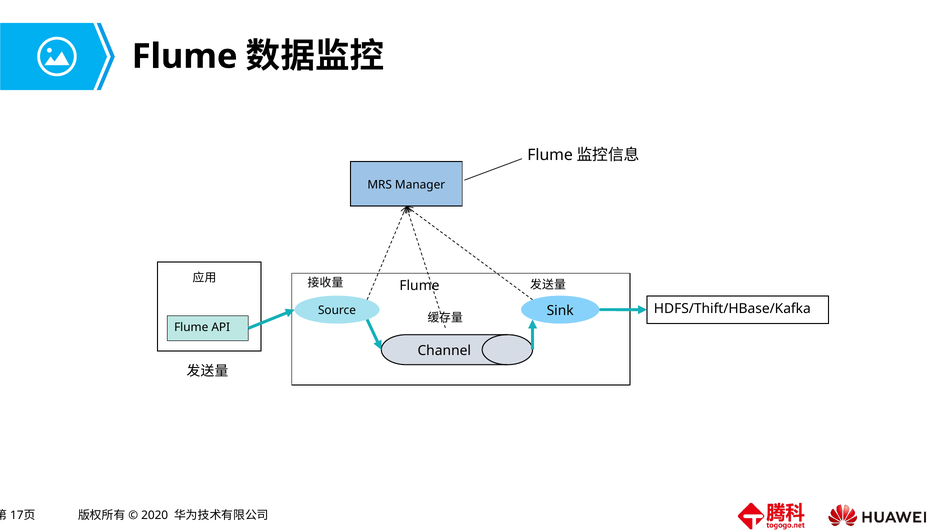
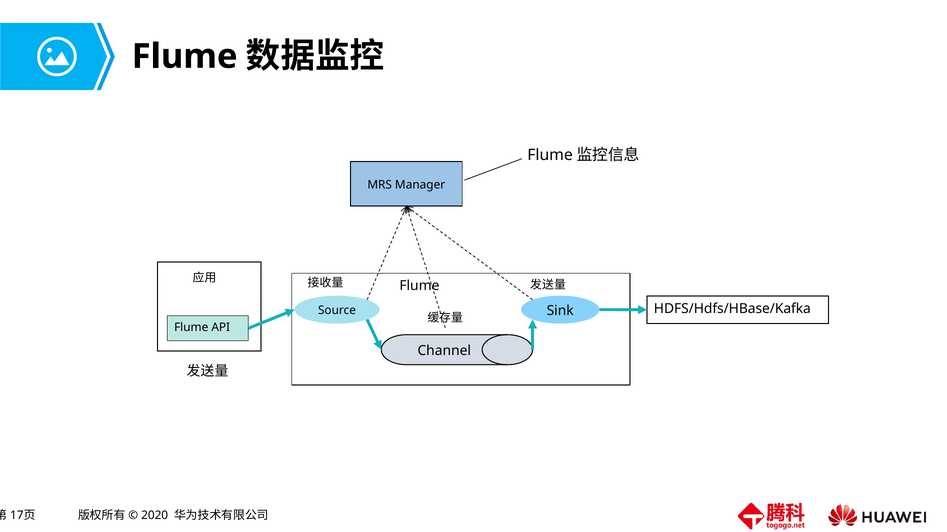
HDFS/Thift/HBase/Kafka: HDFS/Thift/HBase/Kafka -> HDFS/Hdfs/HBase/Kafka
